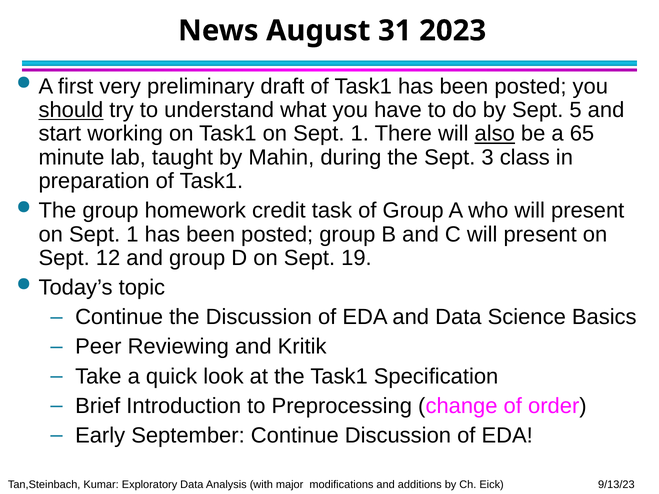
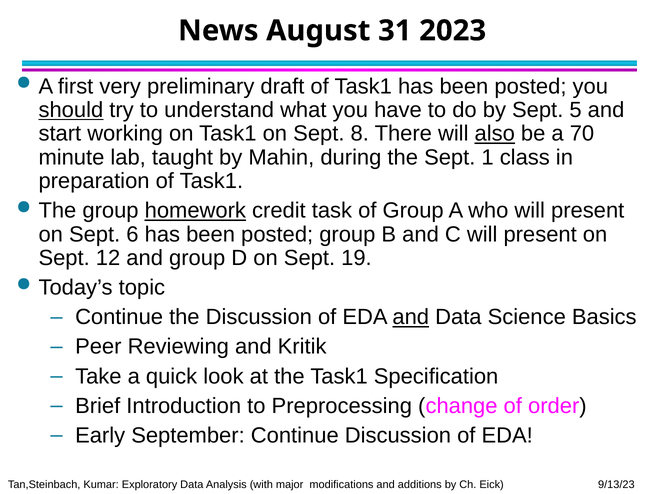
Task1 on Sept 1: 1 -> 8
65: 65 -> 70
3: 3 -> 1
homework underline: none -> present
1 at (132, 234): 1 -> 6
and at (411, 317) underline: none -> present
